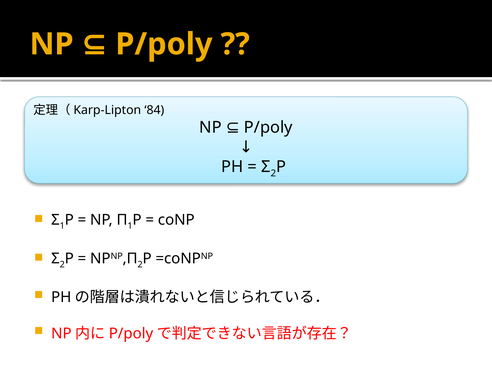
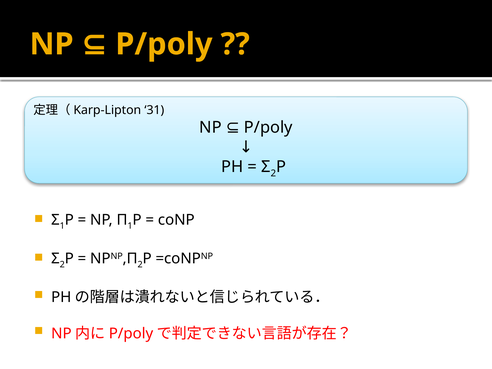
84: 84 -> 31
